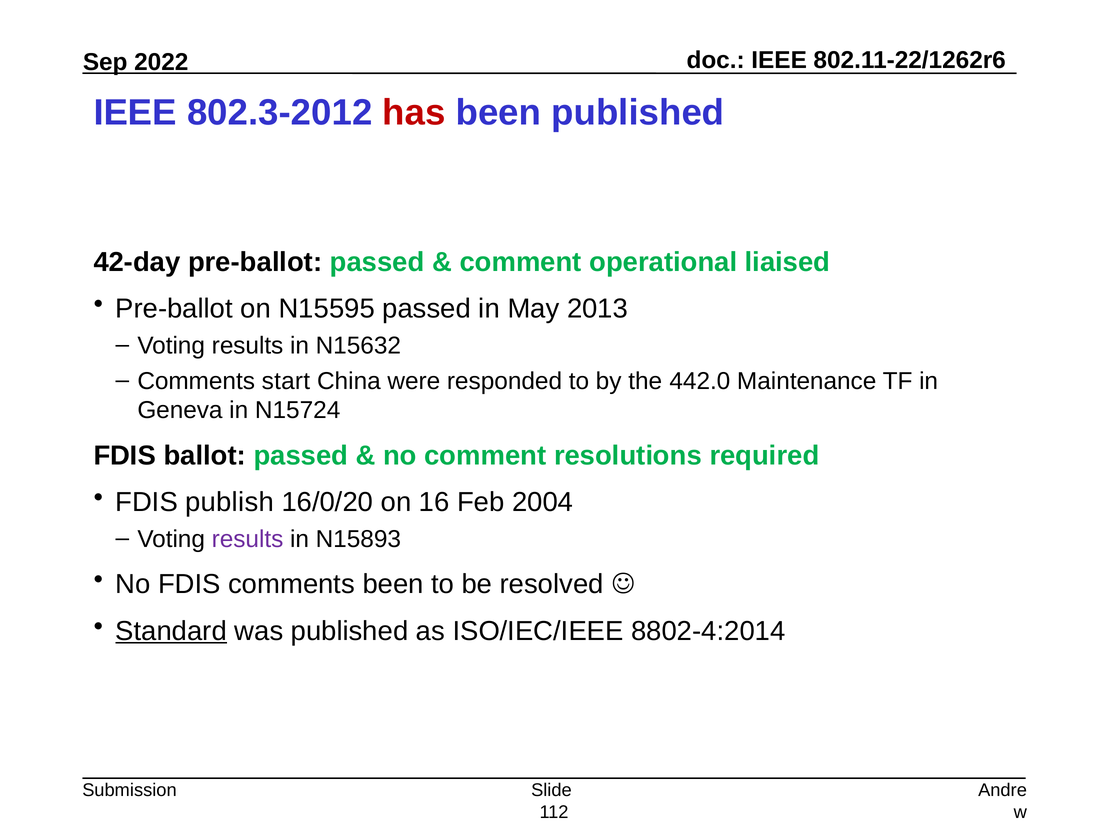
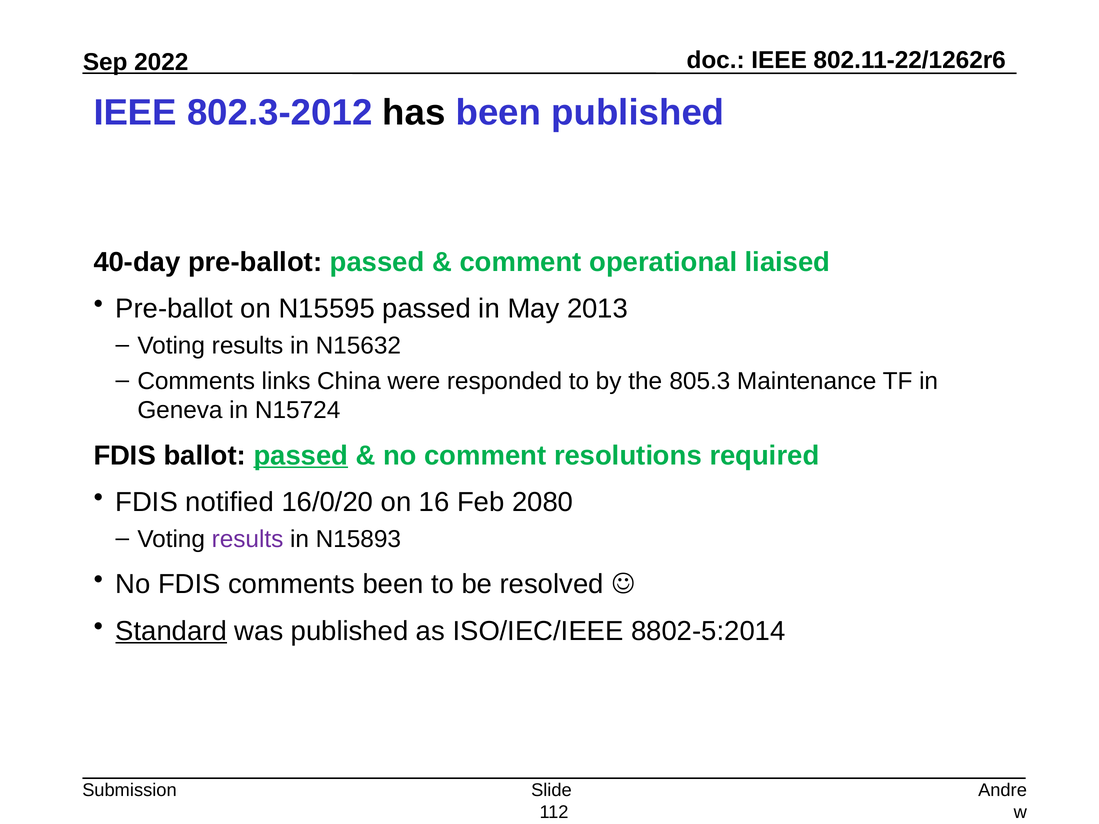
has colour: red -> black
42-day: 42-day -> 40-day
start: start -> links
442.0: 442.0 -> 805.3
passed at (301, 456) underline: none -> present
publish: publish -> notified
2004: 2004 -> 2080
8802-4:2014: 8802-4:2014 -> 8802-5:2014
